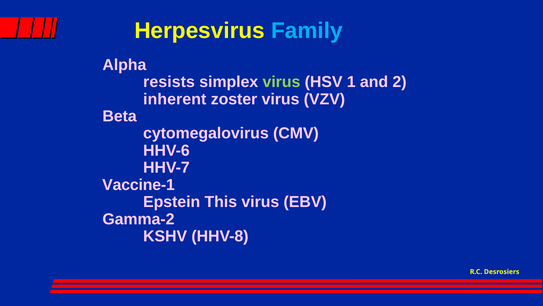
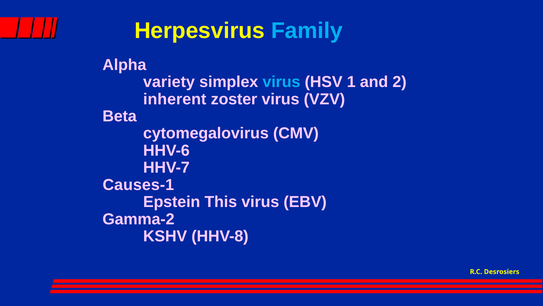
resists: resists -> variety
virus at (281, 82) colour: light green -> light blue
Vaccine-1: Vaccine-1 -> Causes-1
